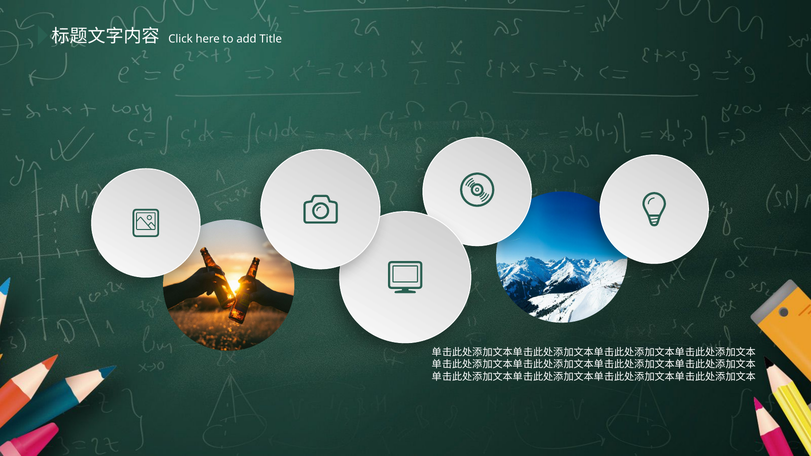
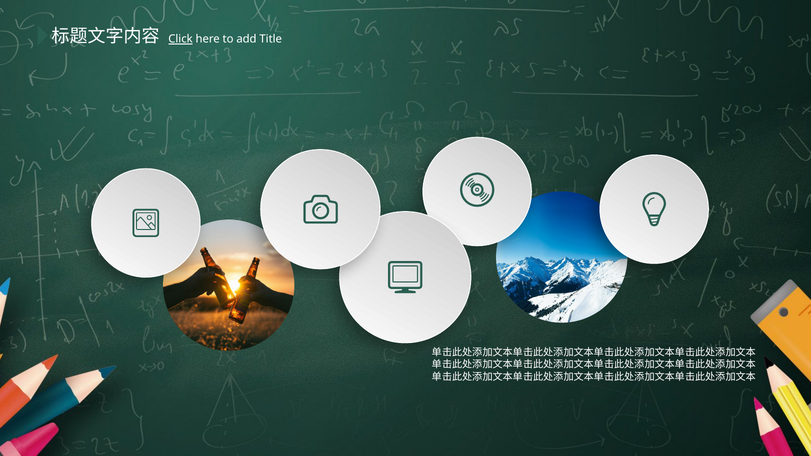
Click underline: none -> present
